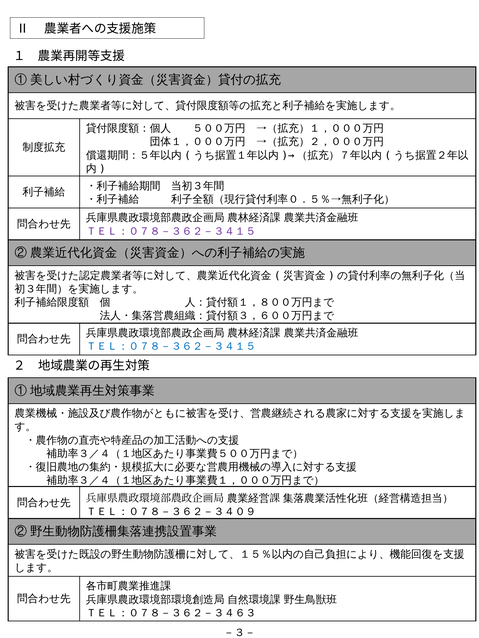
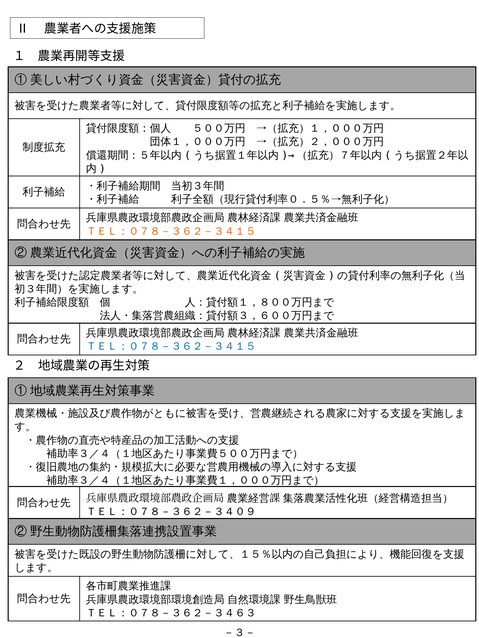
ＴＥＬ：０７８－３６２－３４１５ at (171, 231) colour: purple -> orange
